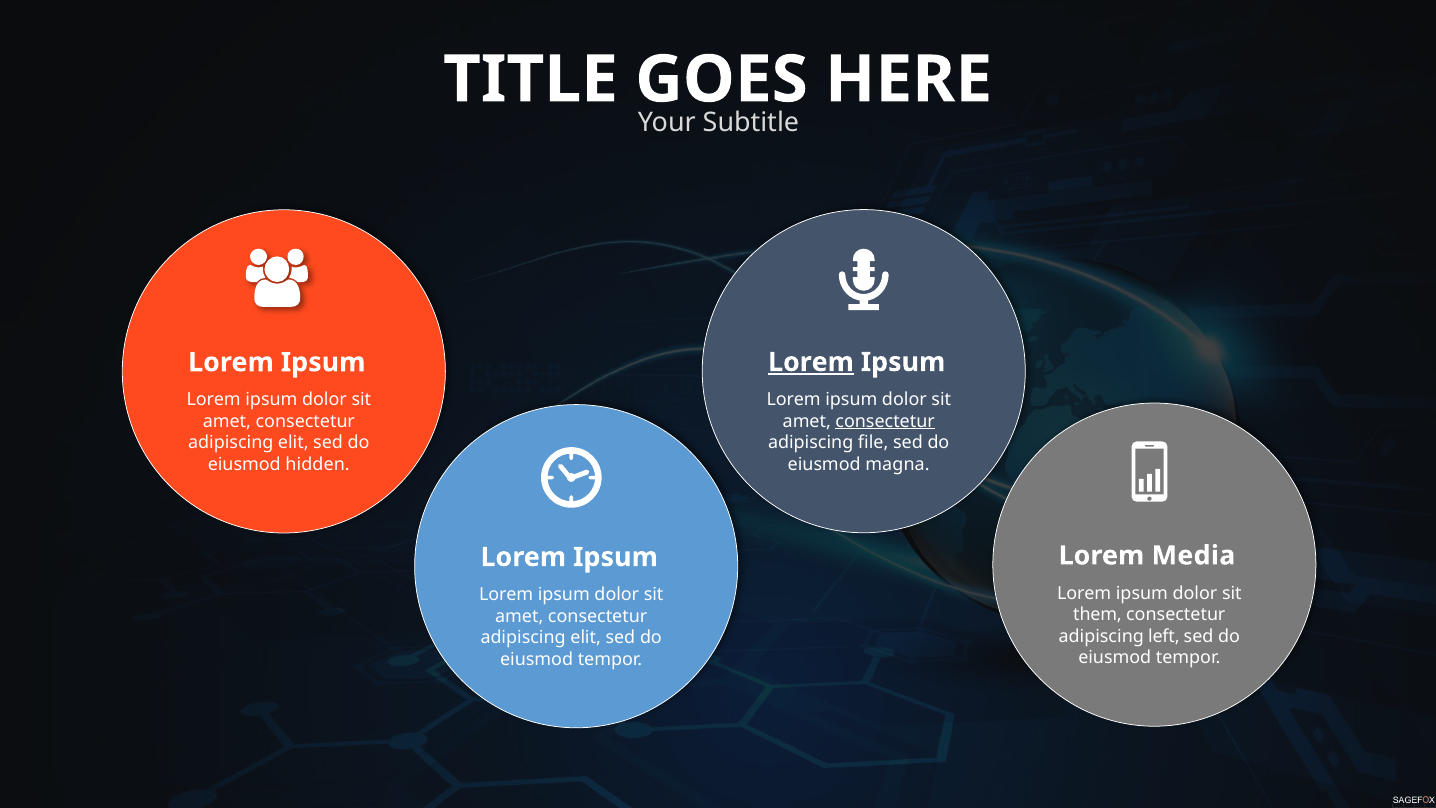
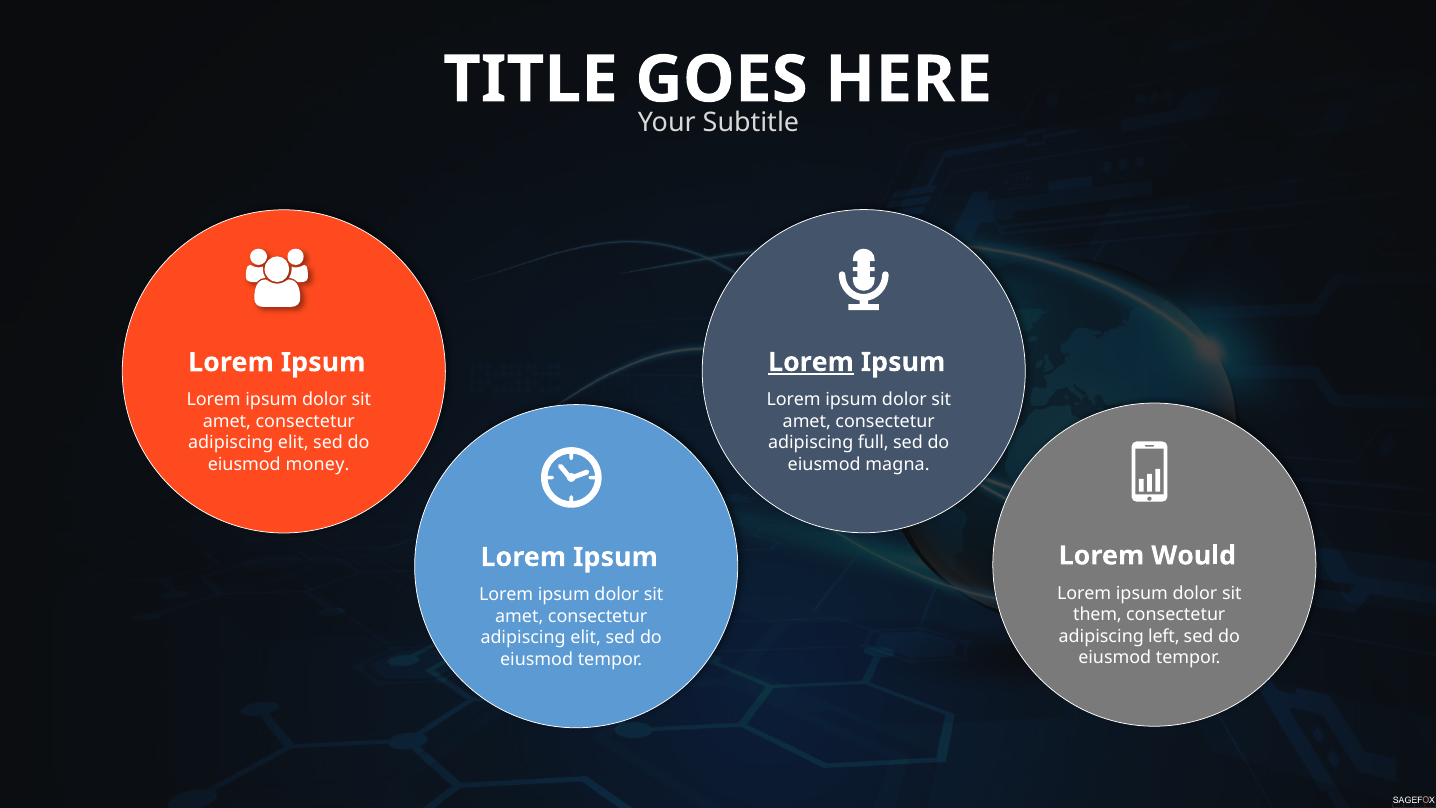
consectetur at (885, 421) underline: present -> none
file: file -> full
hidden: hidden -> money
Media: Media -> Would
